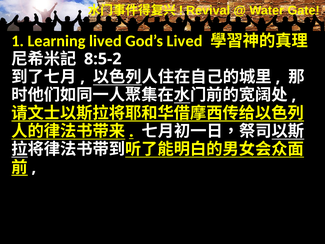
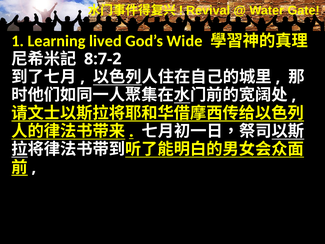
God’s Lived: Lived -> Wide
8:5-2: 8:5-2 -> 8:7-2
